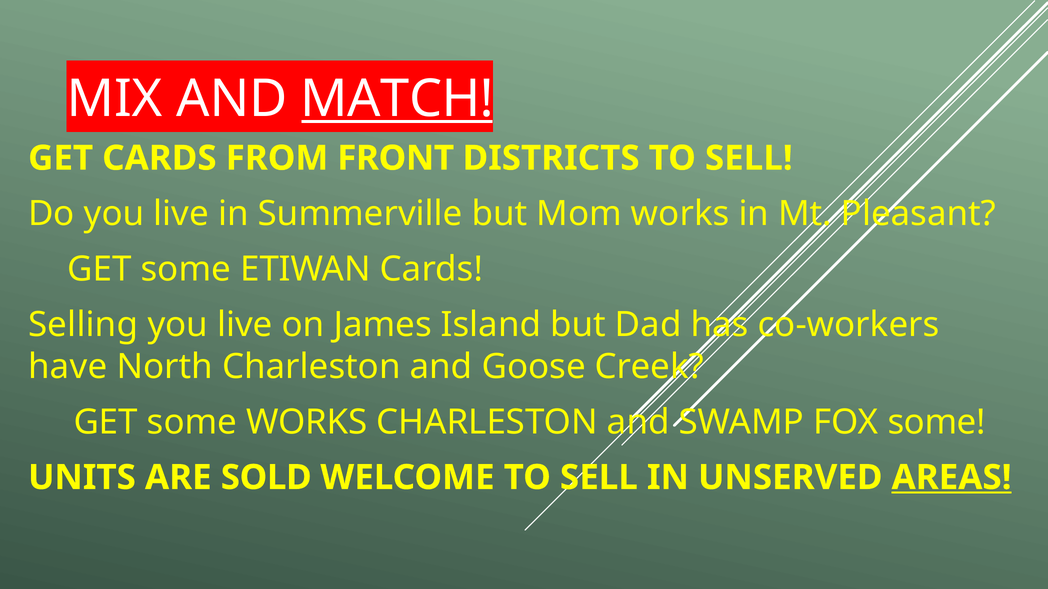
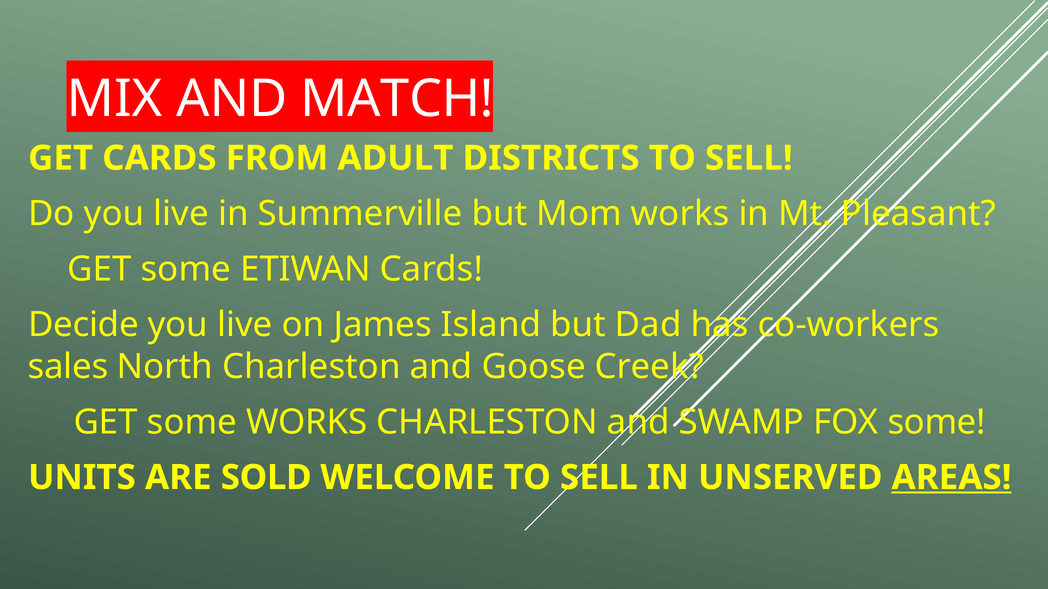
MATCH underline: present -> none
FRONT: FRONT -> ADULT
Selling: Selling -> Decide
have: have -> sales
